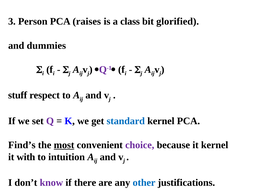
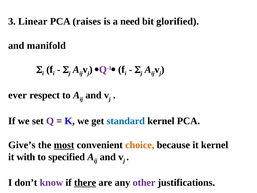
Person: Person -> Linear
class: class -> need
dummies: dummies -> manifold
stuff: stuff -> ever
Find’s: Find’s -> Give’s
choice colour: purple -> orange
intuition: intuition -> specified
there underline: none -> present
other colour: blue -> purple
